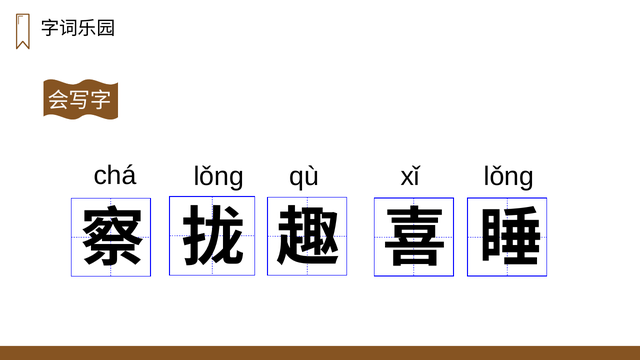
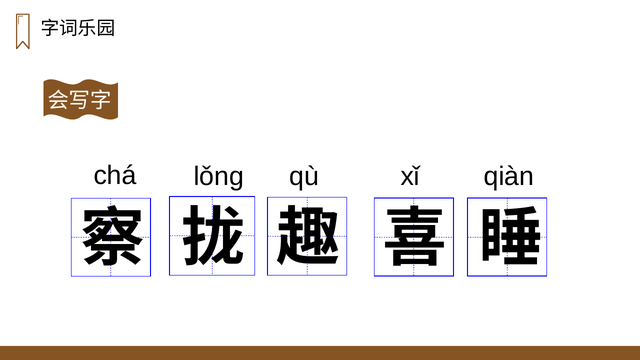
lǒnɡ: lǒnɡ -> qiàn
